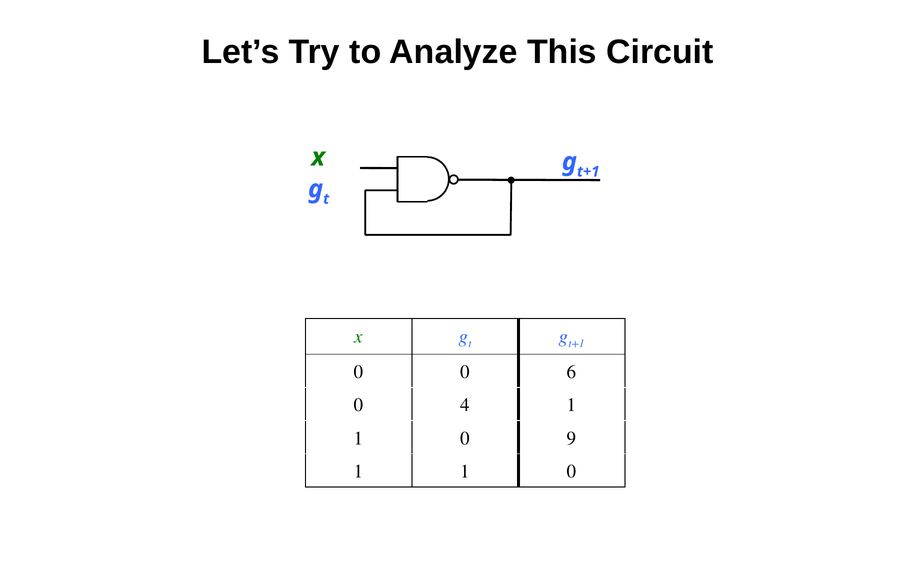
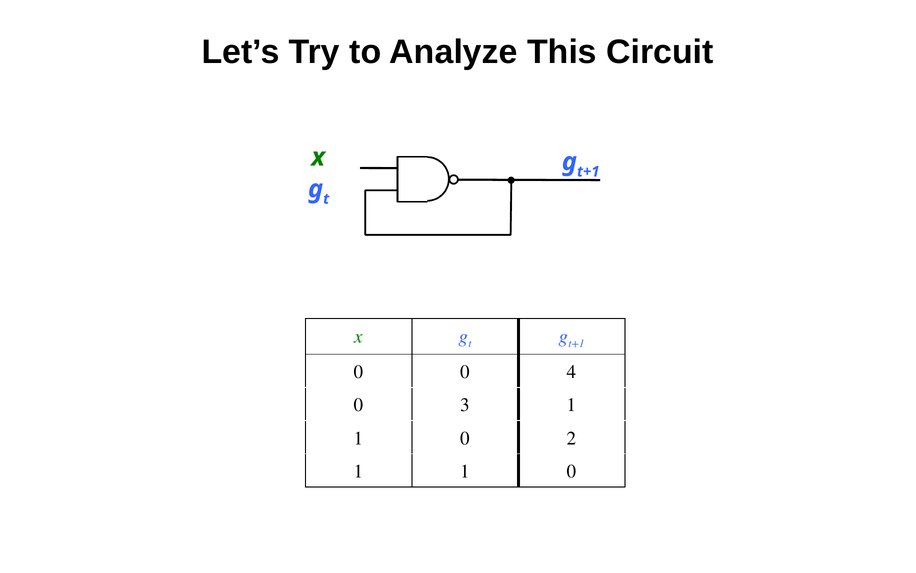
6: 6 -> 4
4: 4 -> 3
9: 9 -> 2
